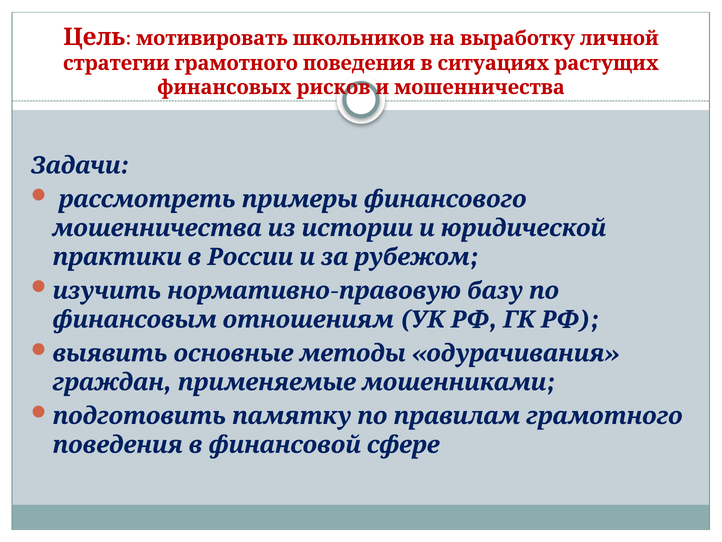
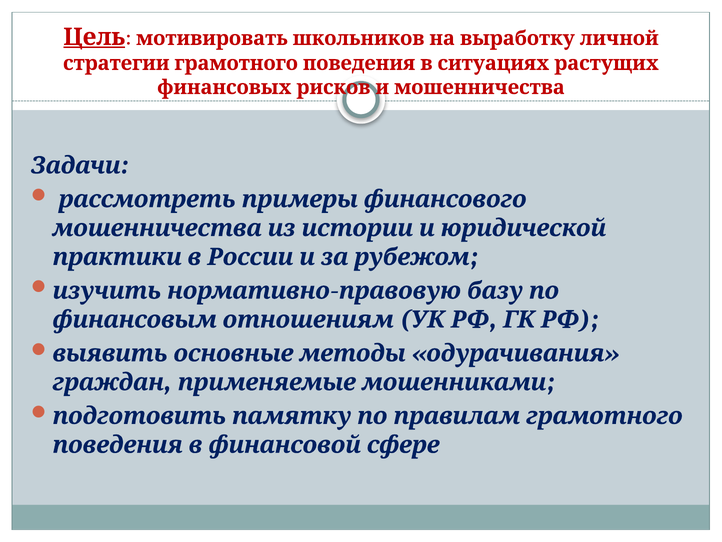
Цель underline: none -> present
